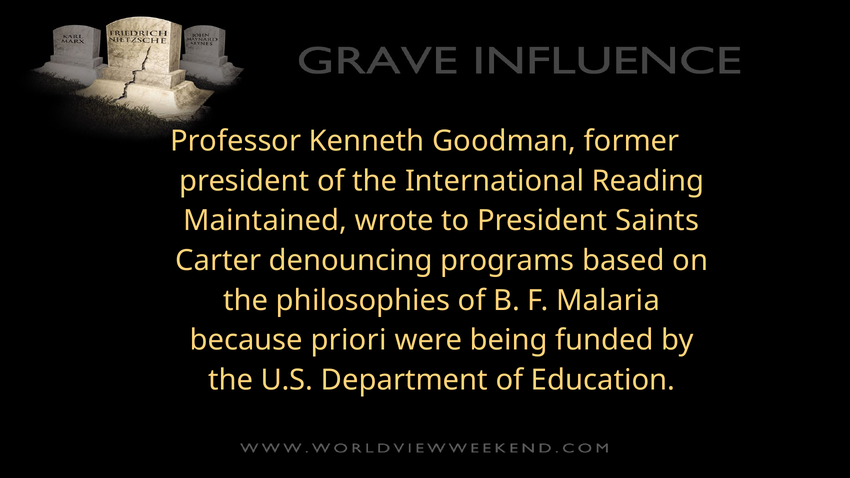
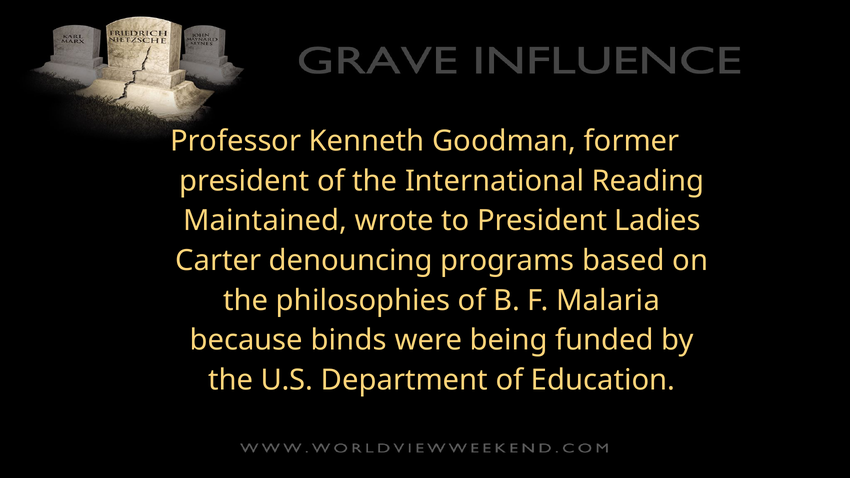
Saints: Saints -> Ladies
priori: priori -> binds
